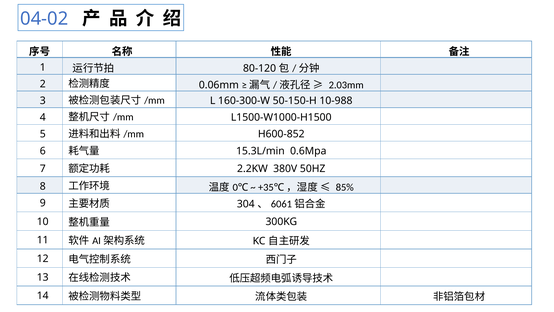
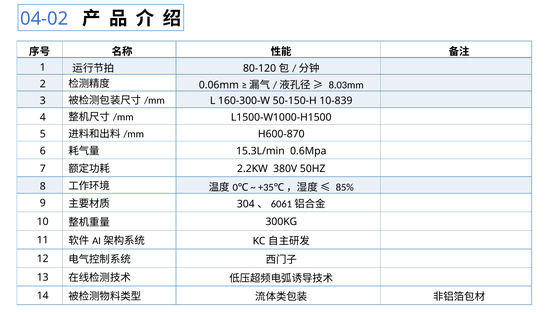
2.03mm: 2.03mm -> 8.03mm
10-988: 10-988 -> 10-839
H600-852: H600-852 -> H600-870
